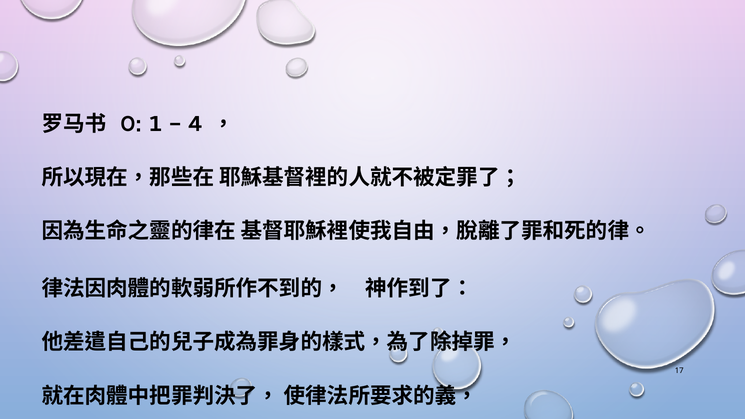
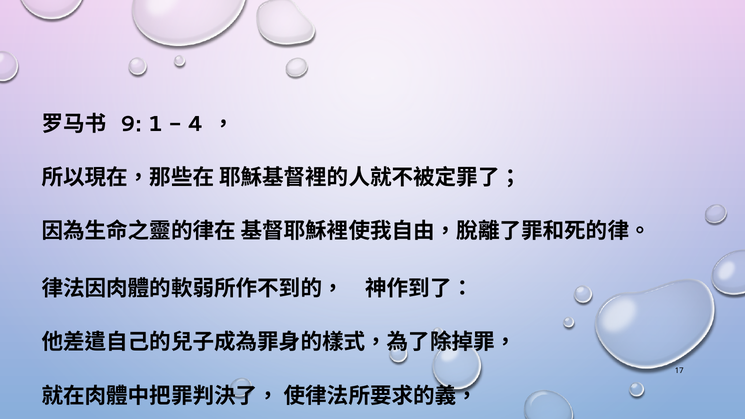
0: 0 -> 9
